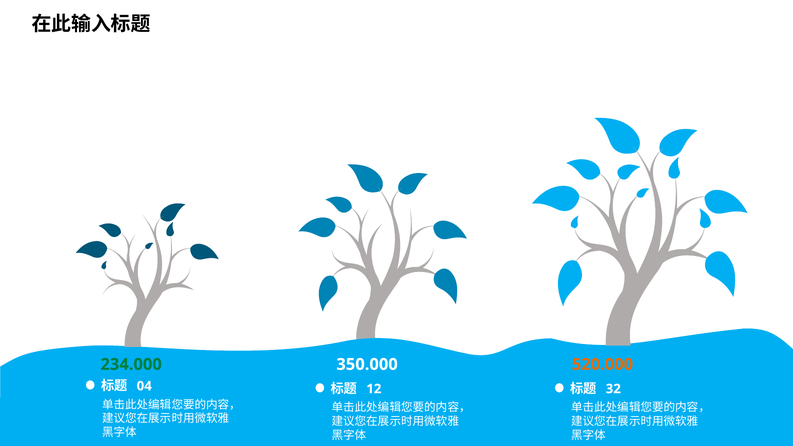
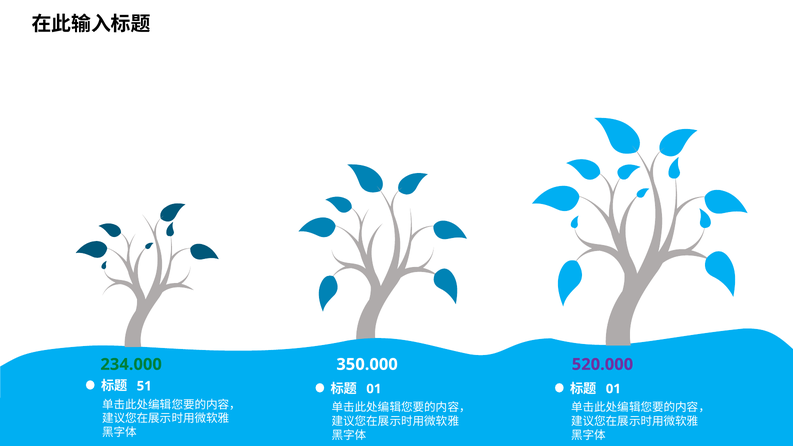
520.000 colour: orange -> purple
04: 04 -> 51
12 at (374, 389): 12 -> 01
32 at (613, 389): 32 -> 01
